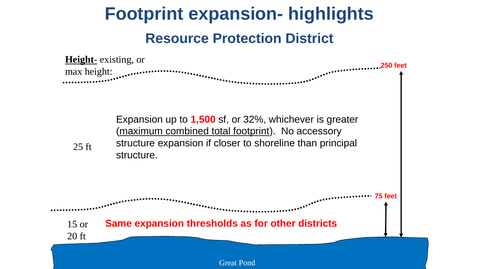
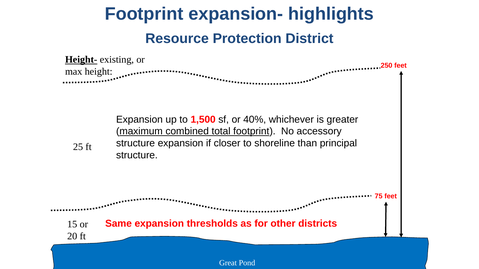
32%: 32% -> 40%
